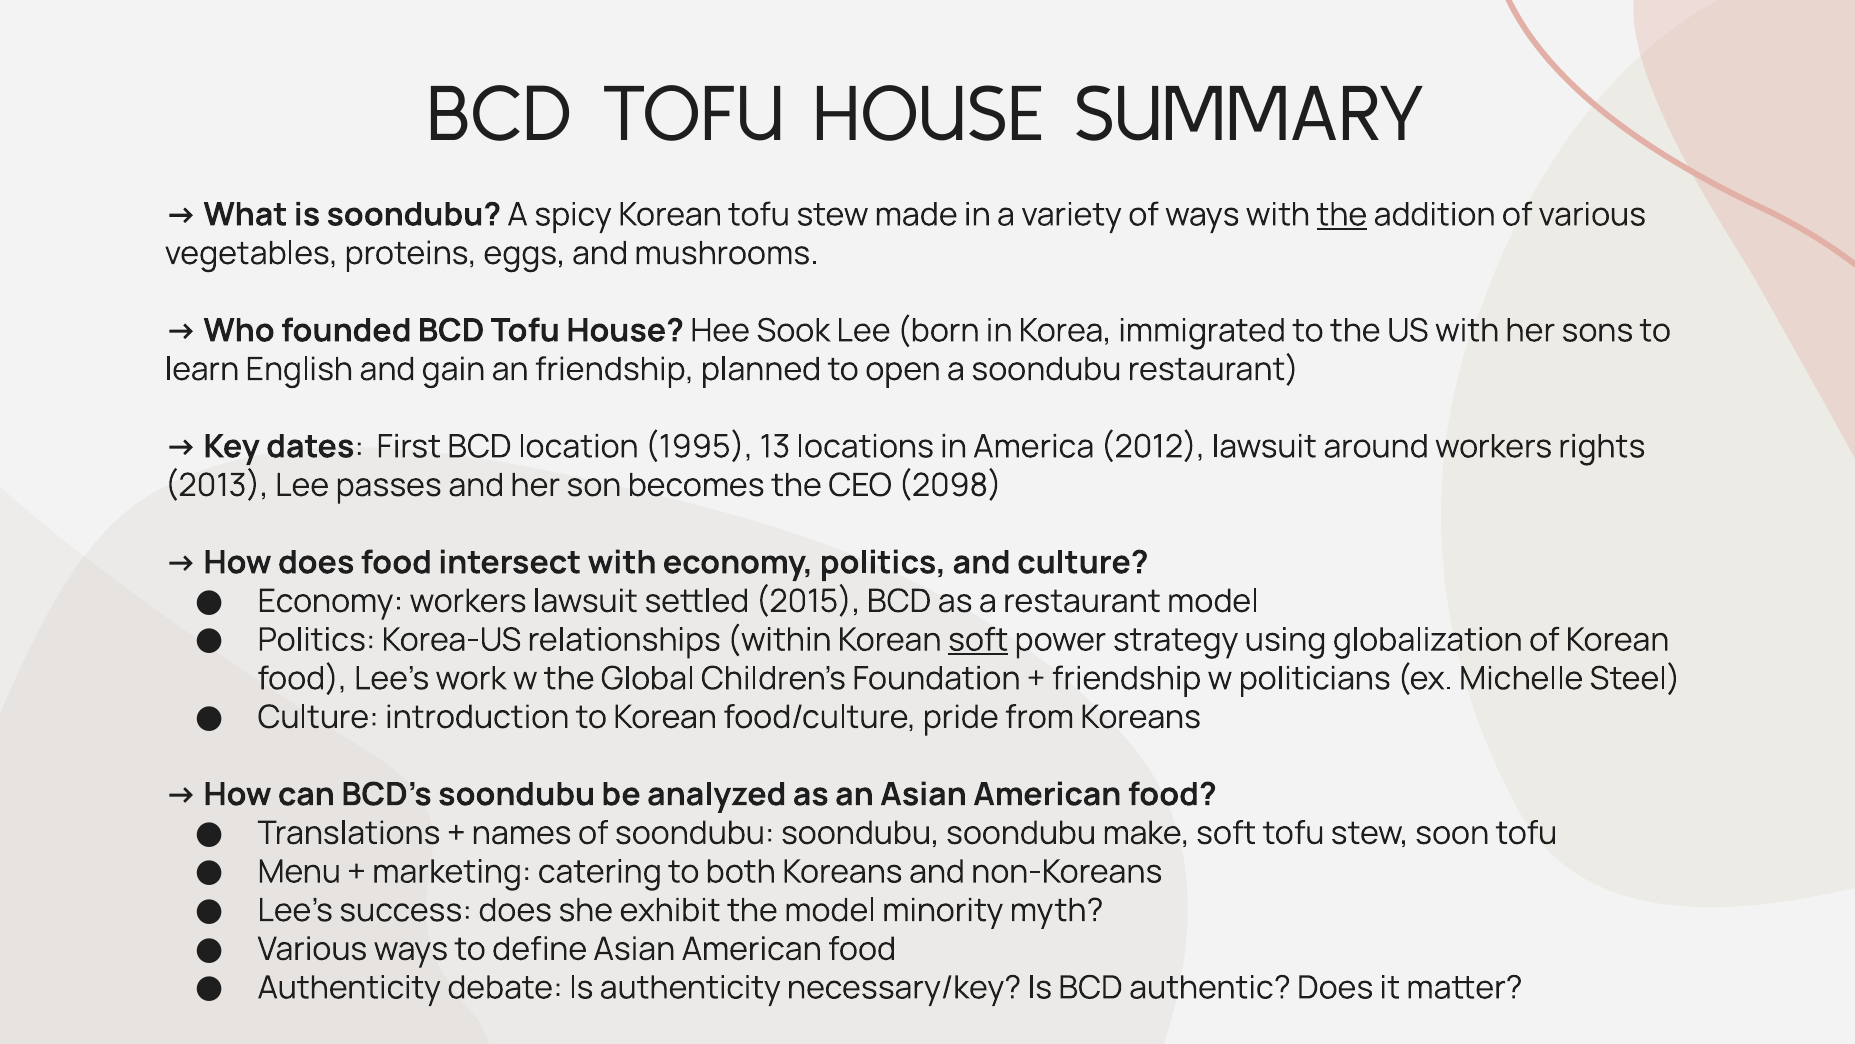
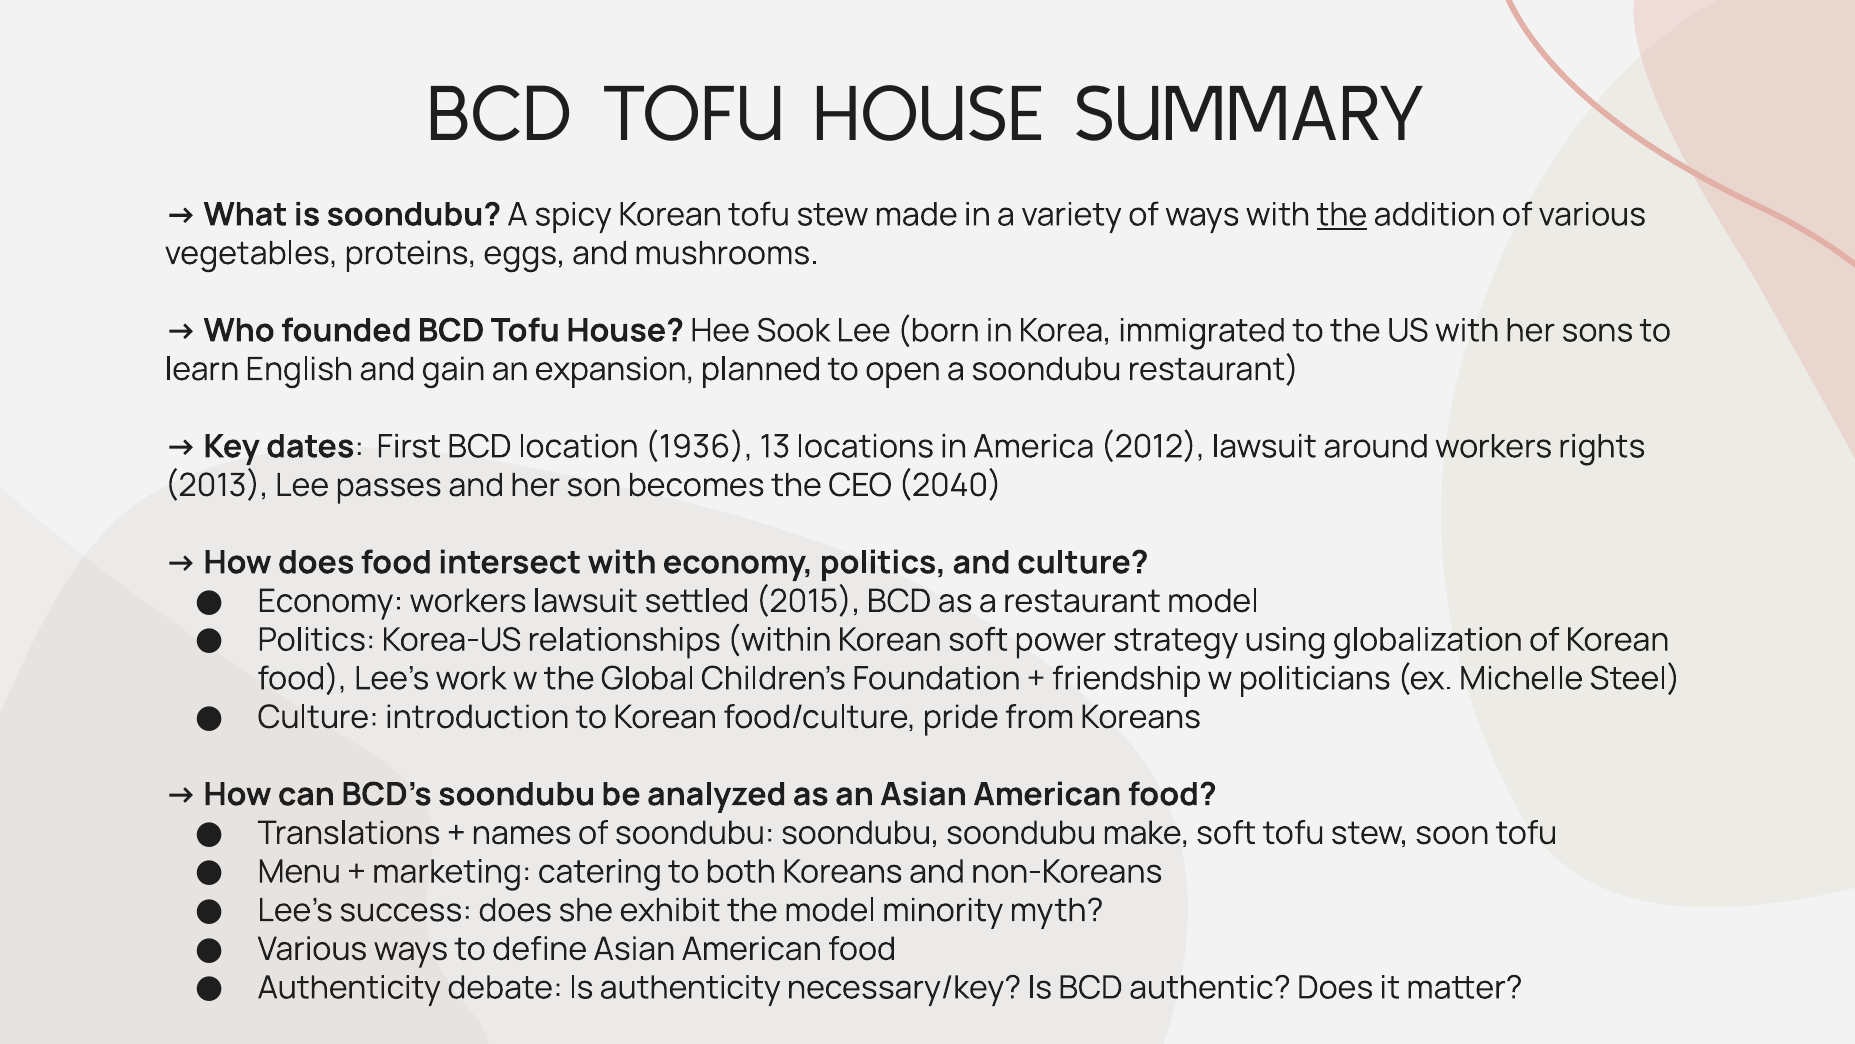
an friendship: friendship -> expansion
1995: 1995 -> 1936
2098: 2098 -> 2040
soft at (978, 640) underline: present -> none
